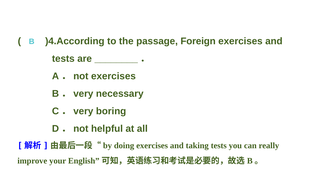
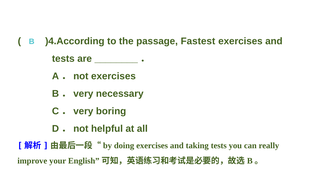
Foreign: Foreign -> Fastest
